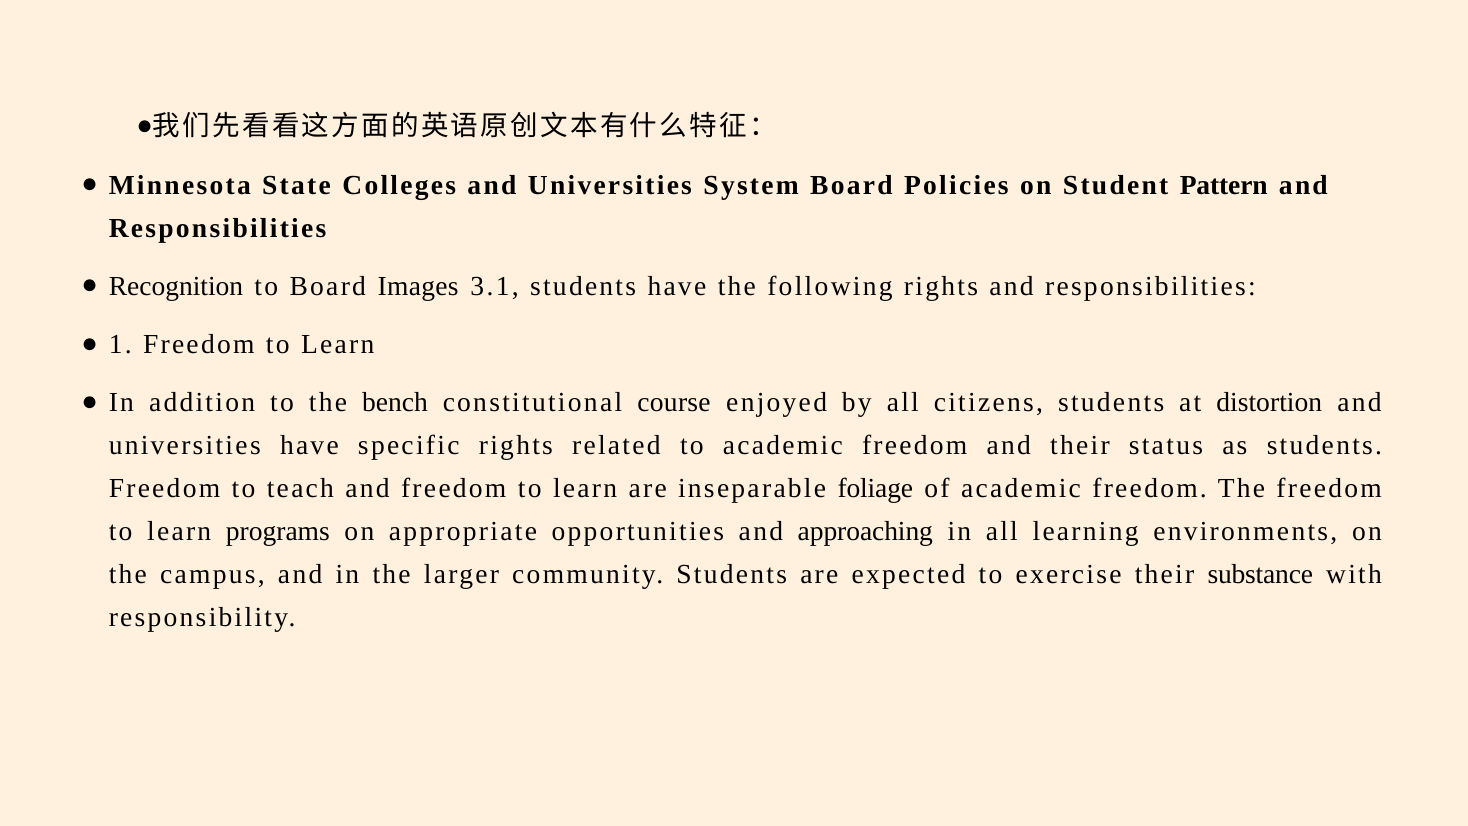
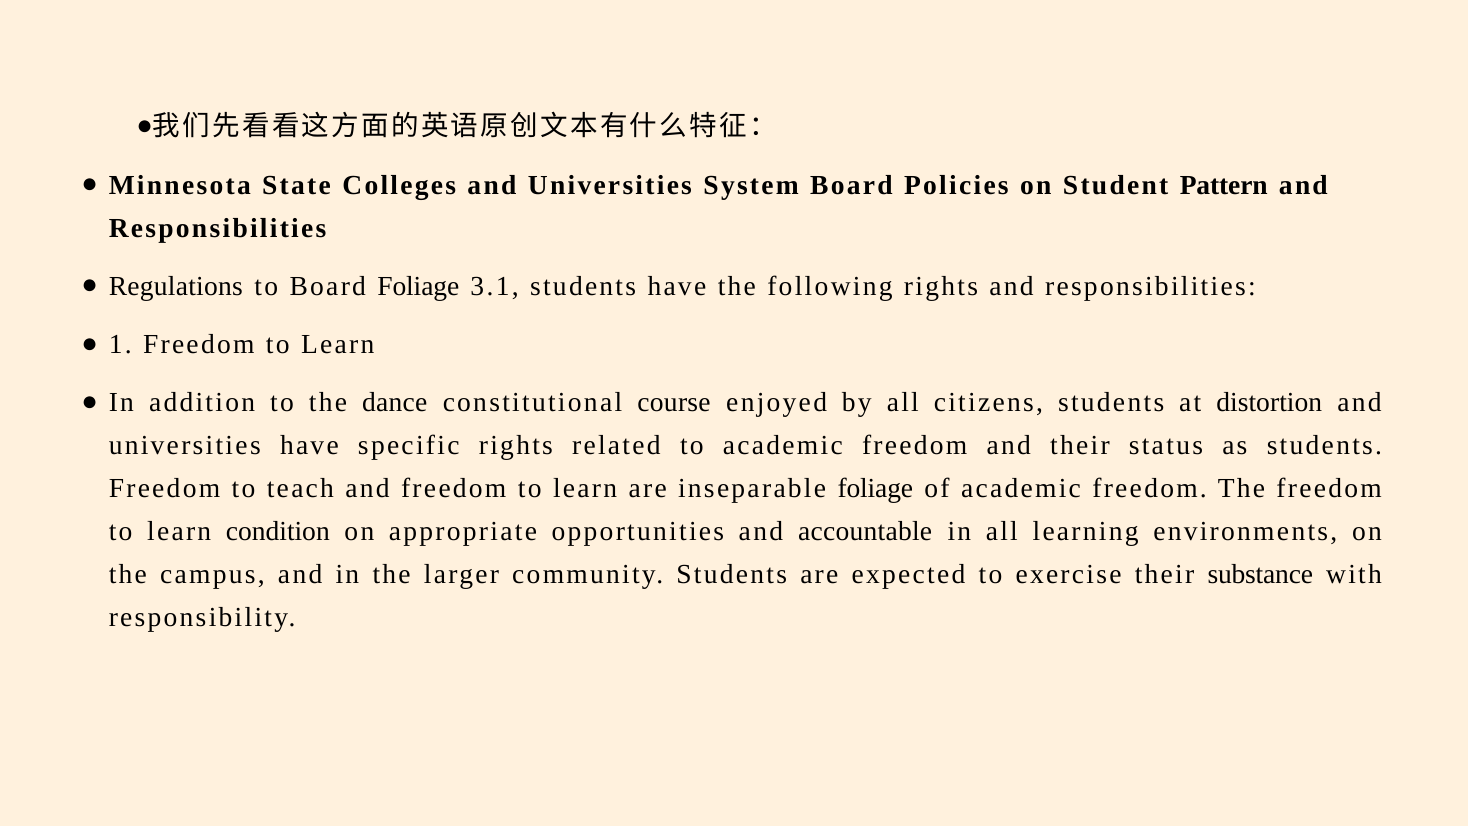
Recognition: Recognition -> Regulations
Board Images: Images -> Foliage
bench: bench -> dance
programs: programs -> condition
approaching: approaching -> accountable
